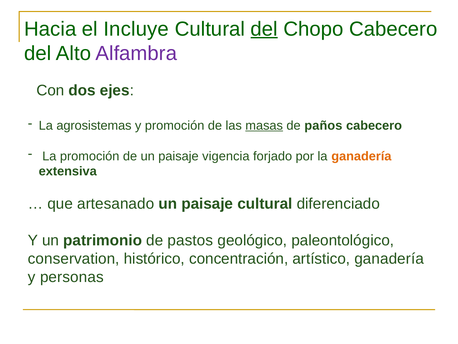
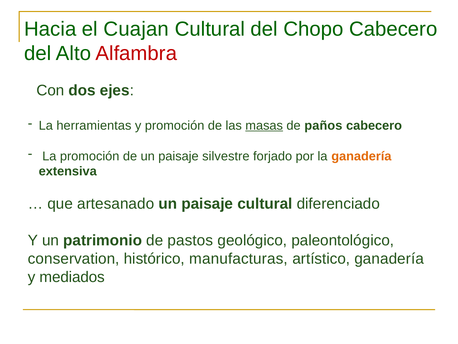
Incluye: Incluye -> Cuajan
del at (264, 29) underline: present -> none
Alfambra colour: purple -> red
agrosistemas: agrosistemas -> herramientas
vigencia: vigencia -> silvestre
concentración: concentración -> manufacturas
personas: personas -> mediados
